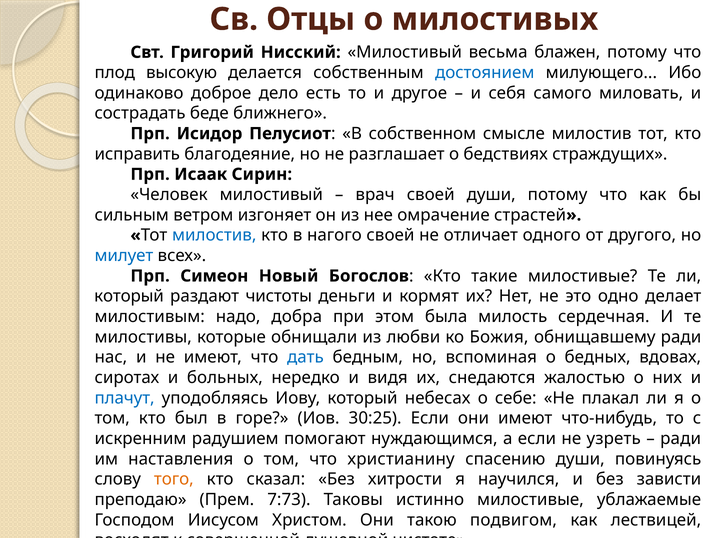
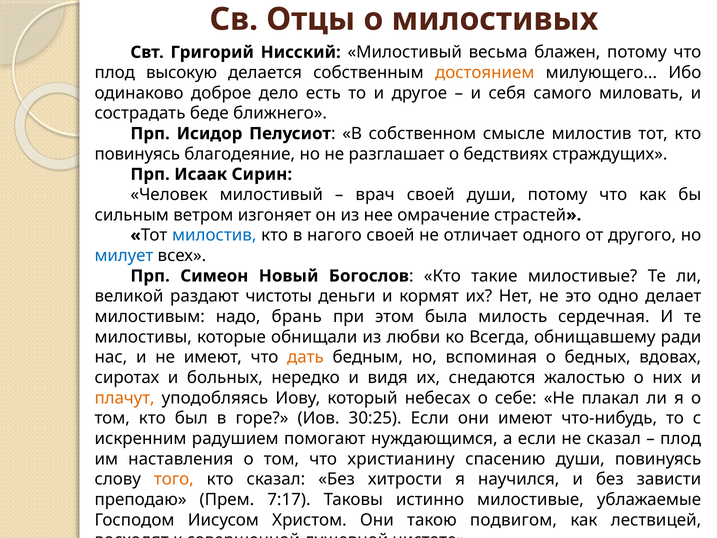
достоянием colour: blue -> orange
исправить at (137, 154): исправить -> повинуясь
который at (129, 296): который -> великой
добра: добра -> брань
Божия: Божия -> Всегда
дать colour: blue -> orange
плачут colour: blue -> orange
не узреть: узреть -> сказал
ради at (681, 438): ради -> плод
7:73: 7:73 -> 7:17
